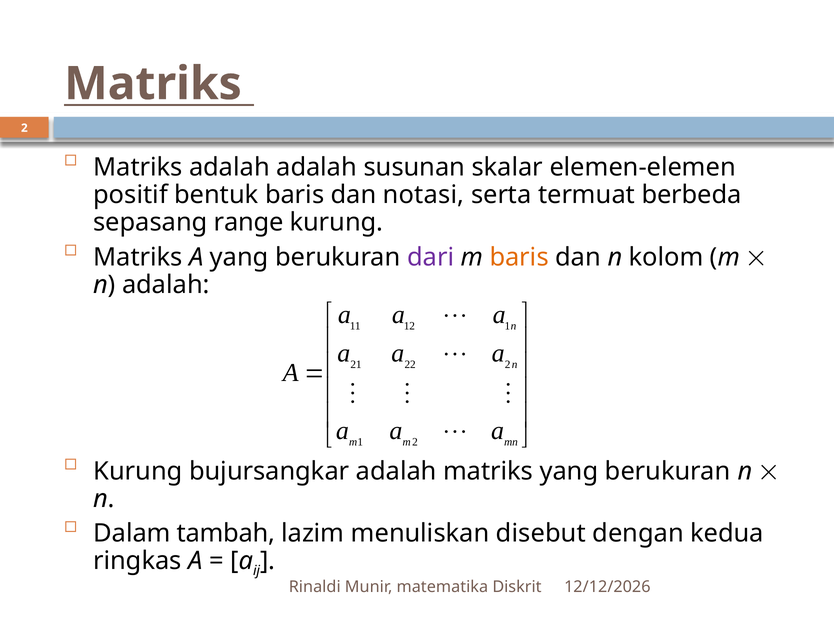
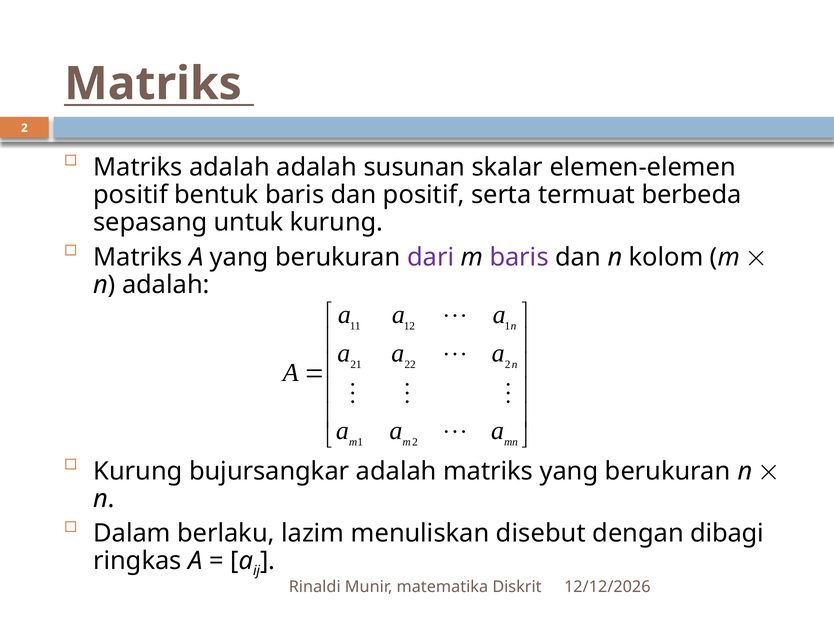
dan notasi: notasi -> positif
range: range -> untuk
baris at (519, 257) colour: orange -> purple
tambah: tambah -> berlaku
kedua: kedua -> dibagi
